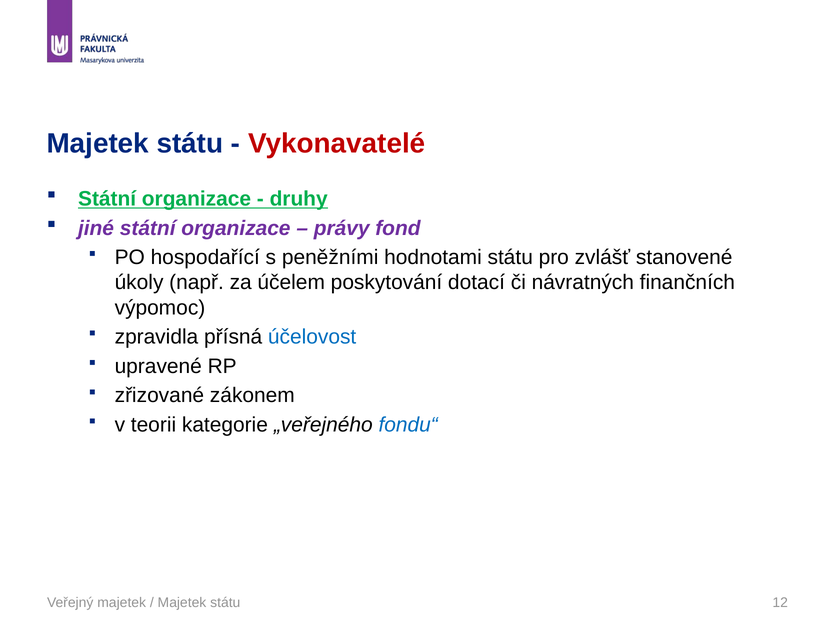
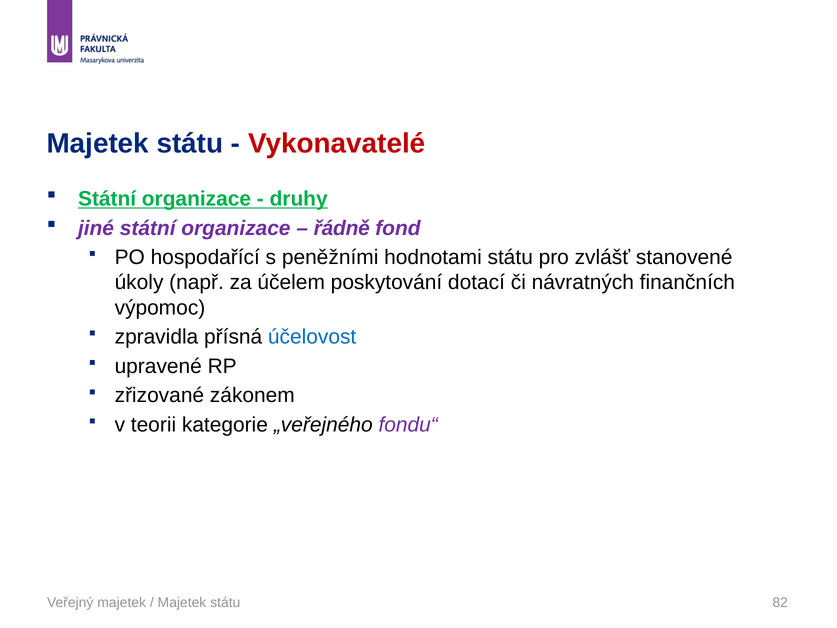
právy: právy -> řádně
fondu“ colour: blue -> purple
12: 12 -> 82
